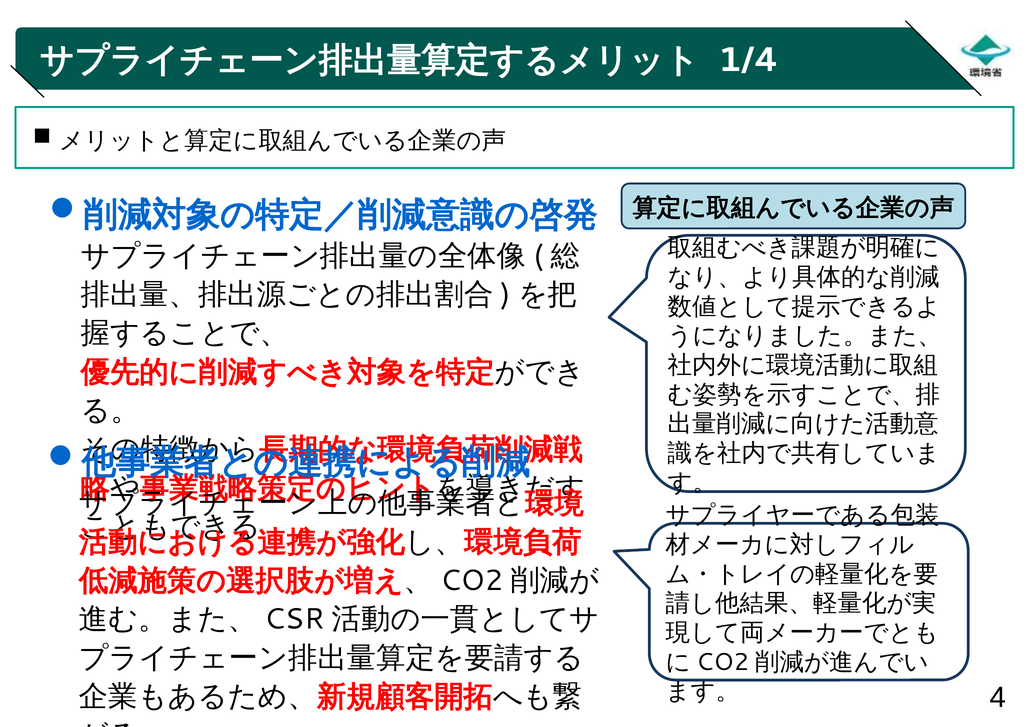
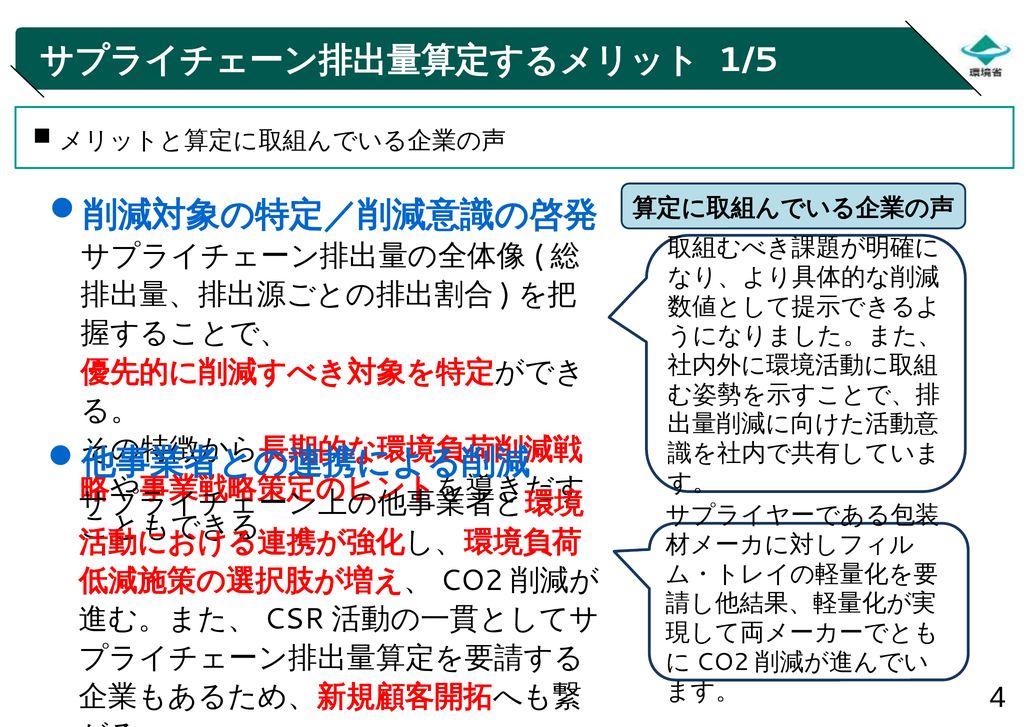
1/4: 1/4 -> 1/5
